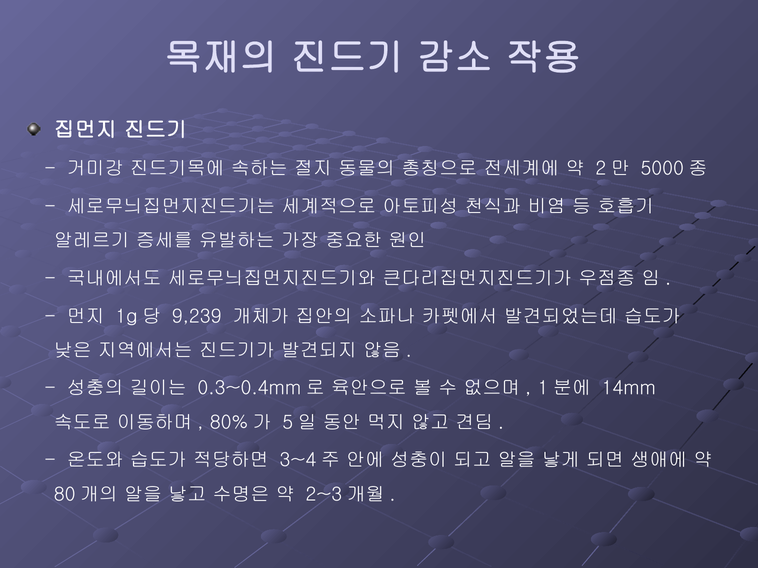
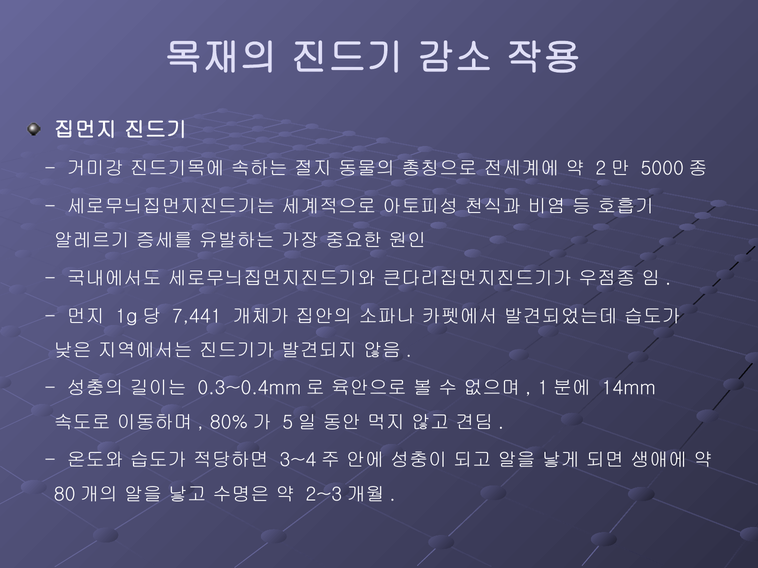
9,239: 9,239 -> 7,441
